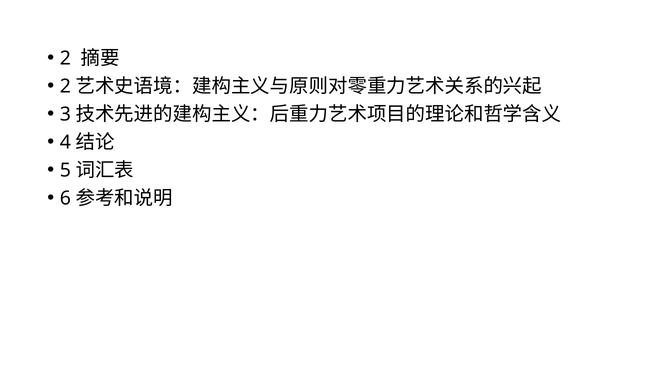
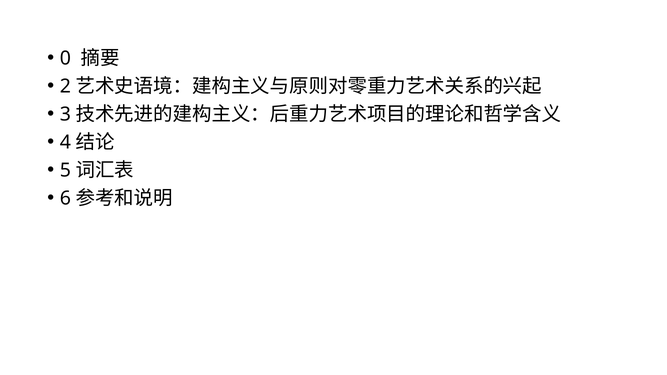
2 at (65, 58): 2 -> 0
